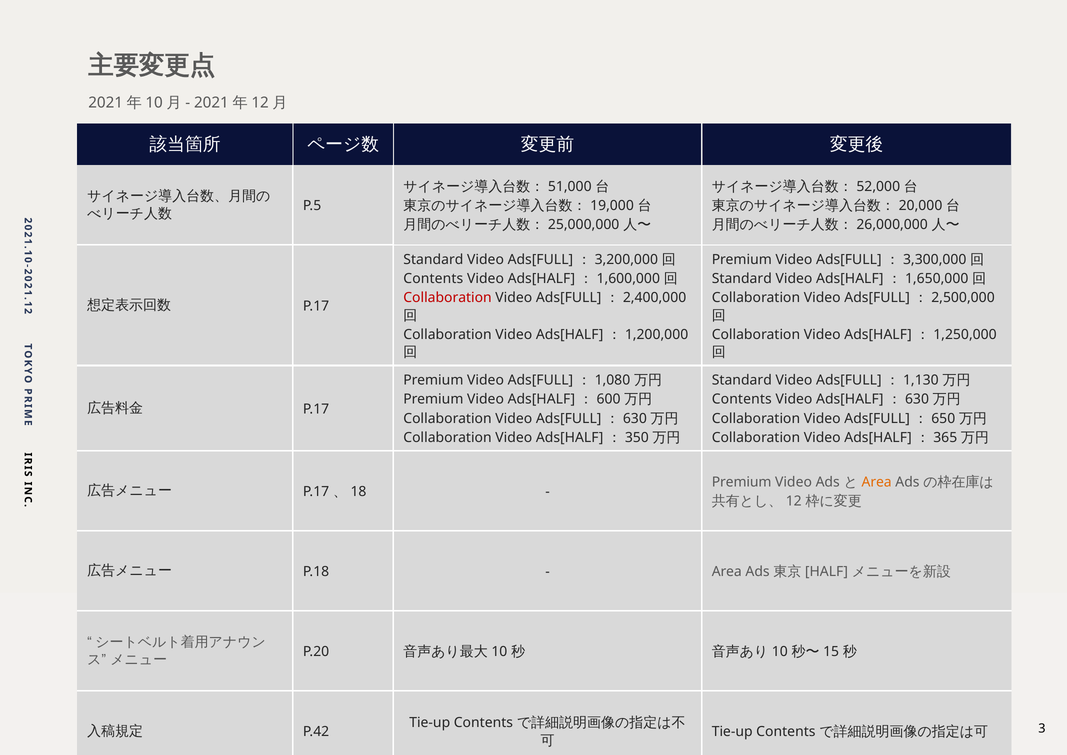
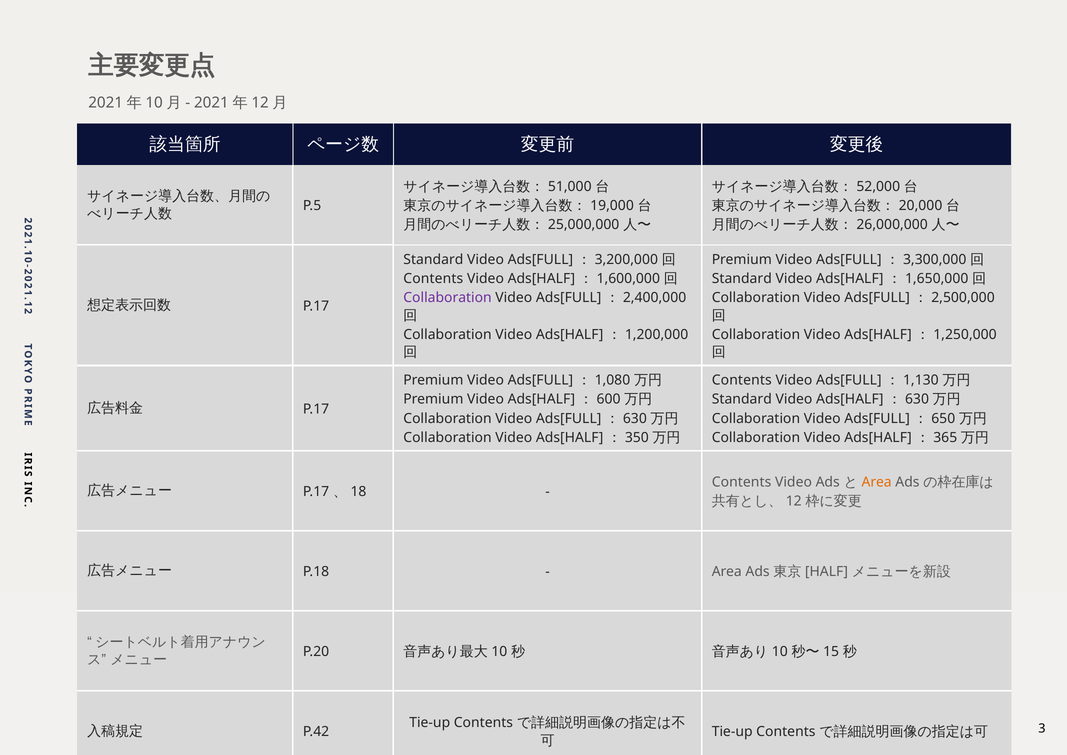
Collaboration at (448, 298) colour: red -> purple
Standard at (742, 380): Standard -> Contents
Contents at (742, 399): Contents -> Standard
Premium at (742, 482): Premium -> Contents
